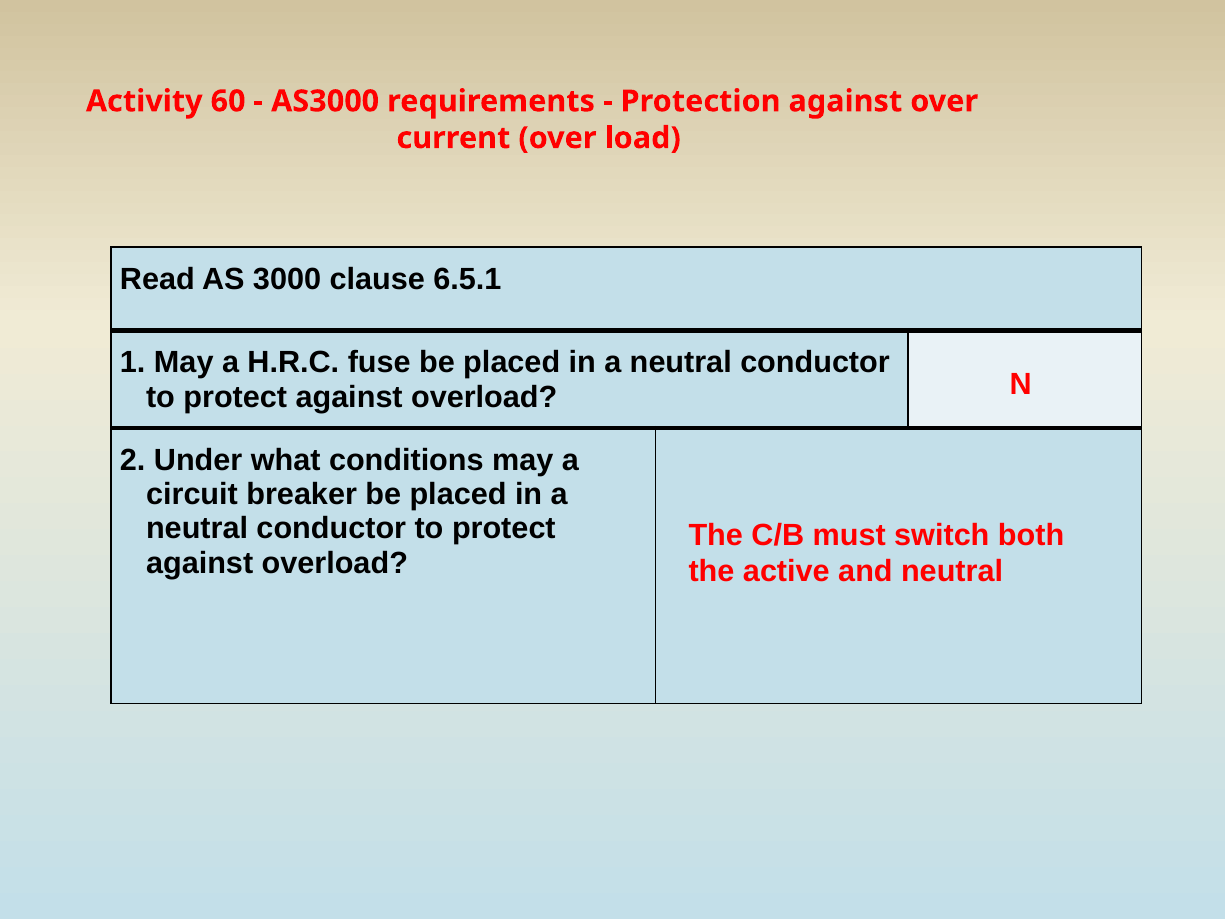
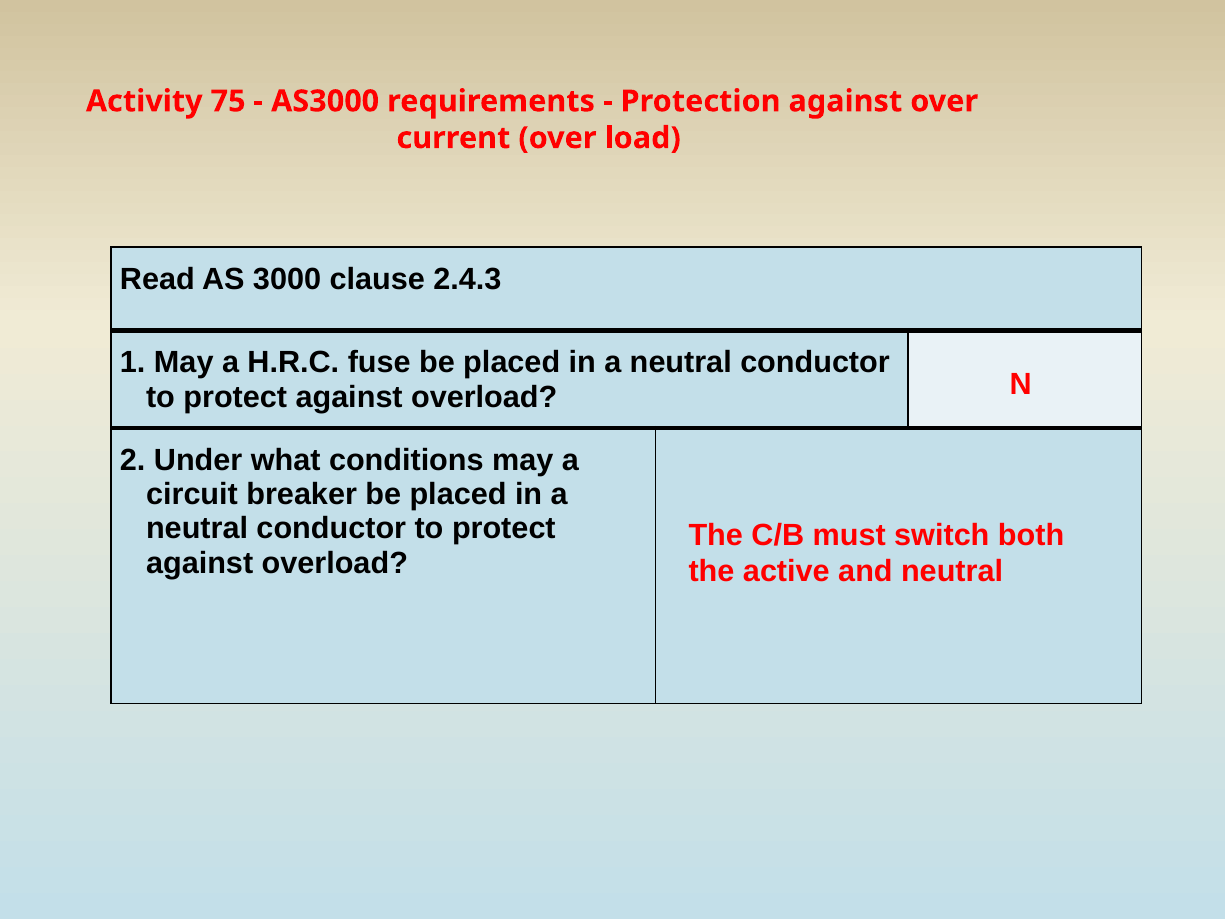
60: 60 -> 75
6.5.1: 6.5.1 -> 2.4.3
